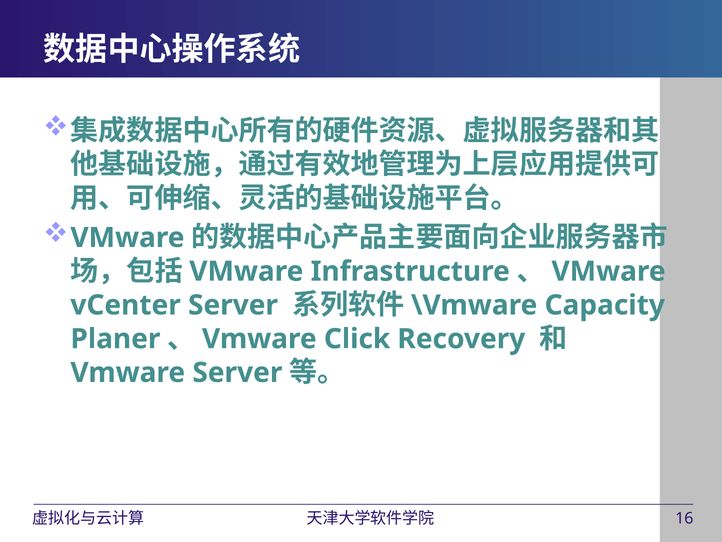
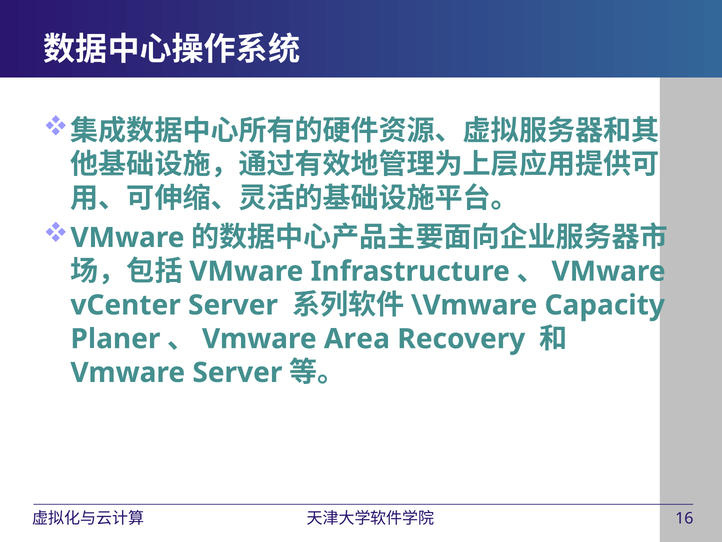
Click: Click -> Area
